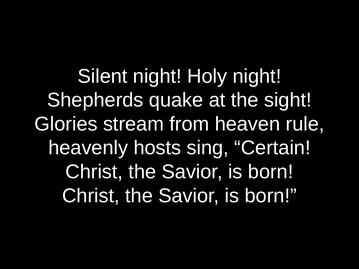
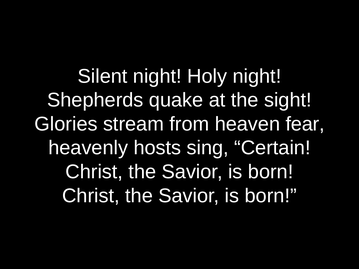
rule: rule -> fear
